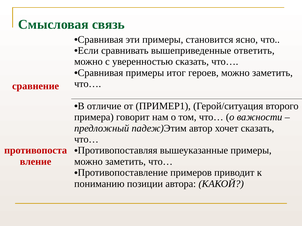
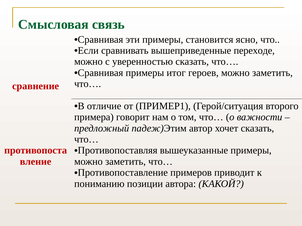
ответить: ответить -> переходе
